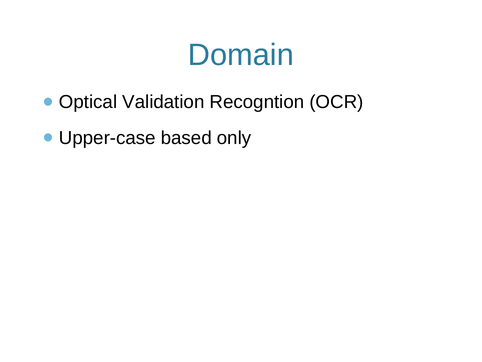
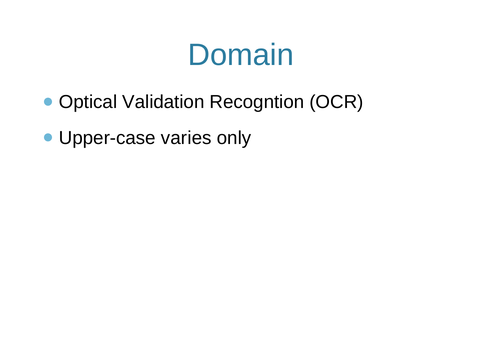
based: based -> varies
